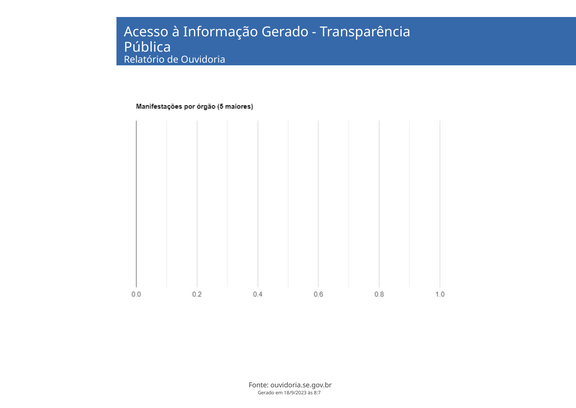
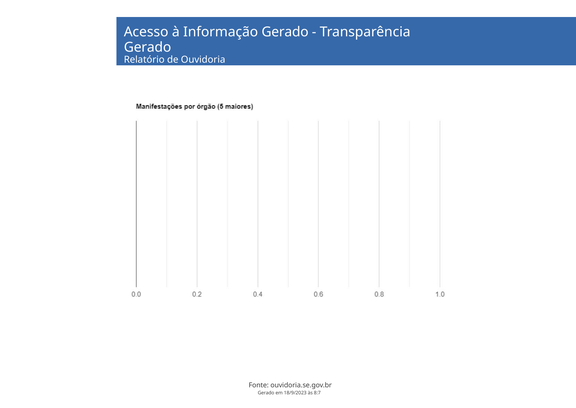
Pública at (147, 47): Pública -> Gerado
